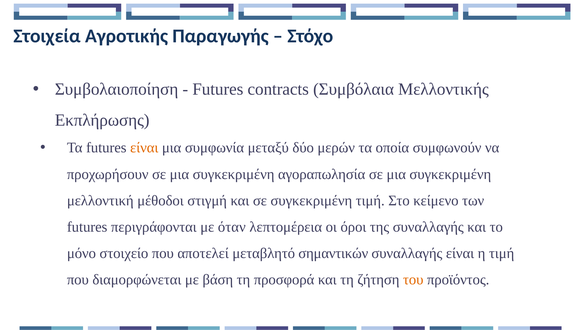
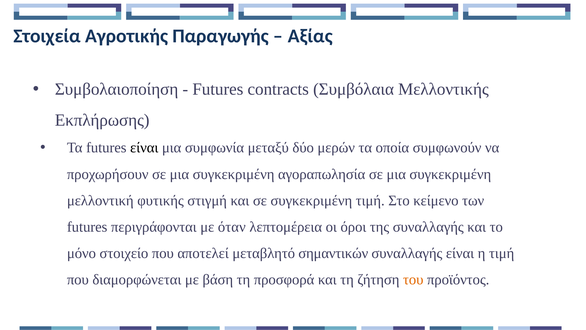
Στόχο: Στόχο -> Αξίας
είναι at (144, 148) colour: orange -> black
μέθοδοι: μέθοδοι -> φυτικής
